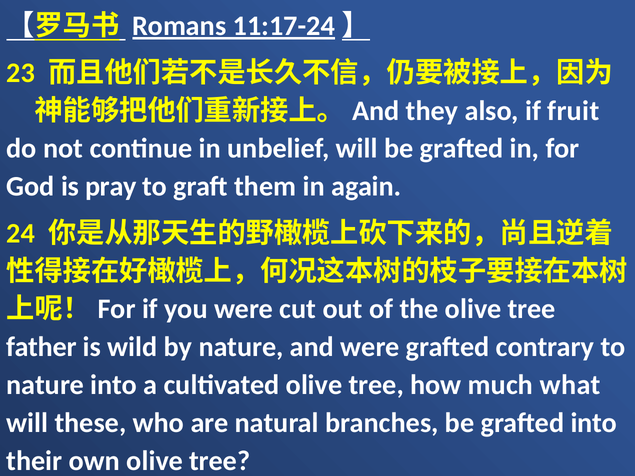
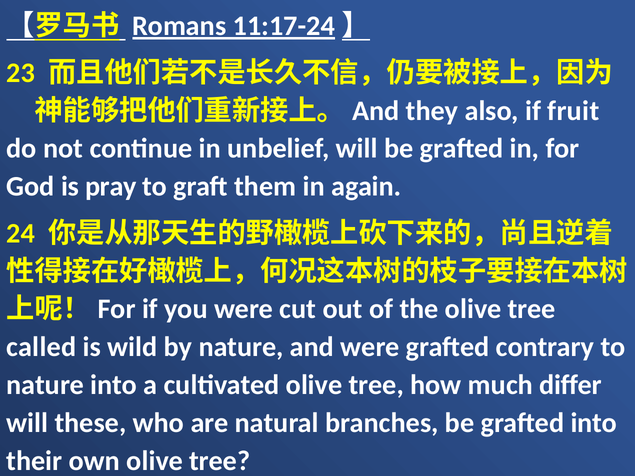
father: father -> called
what: what -> differ
